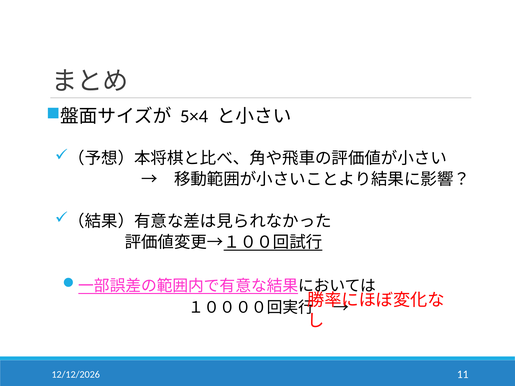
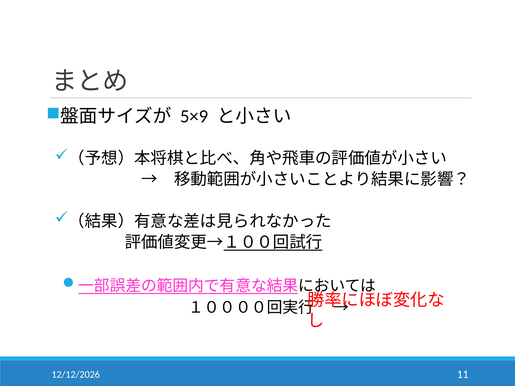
5×4: 5×4 -> 5×9
